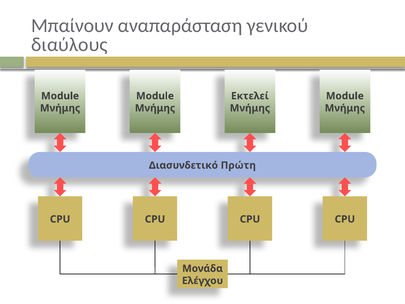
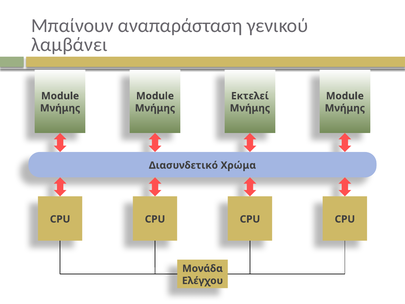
διαύλους: διαύλους -> λαμβάνει
Πρώτη: Πρώτη -> Χρώμα
